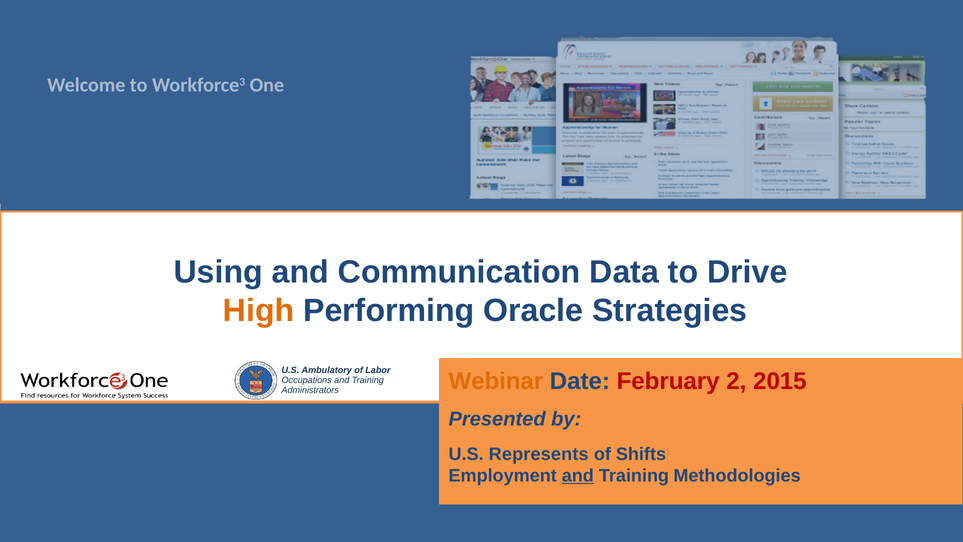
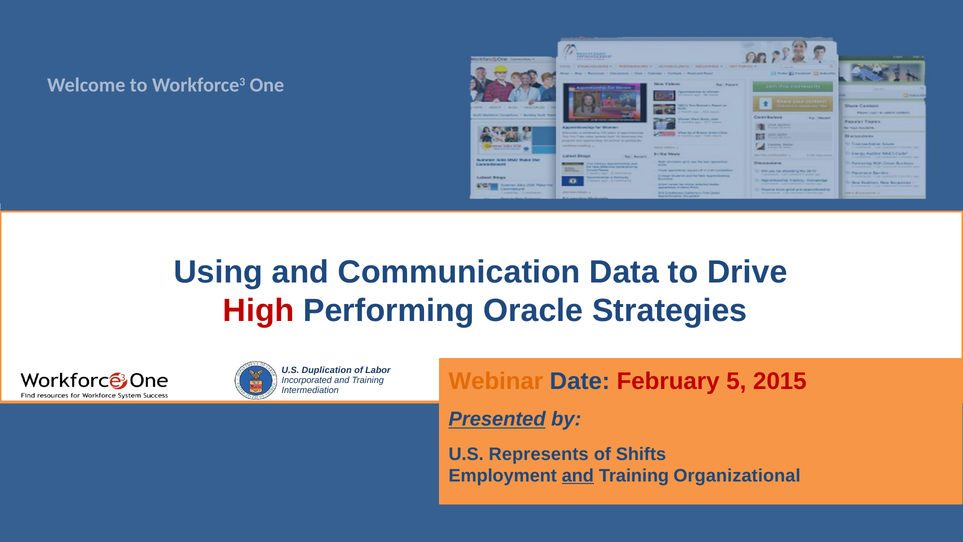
High colour: orange -> red
Ambulatory: Ambulatory -> Duplication
2: 2 -> 5
Occupations: Occupations -> Incorporated
Administrators: Administrators -> Intermediation
Presented underline: none -> present
Methodologies: Methodologies -> Organizational
